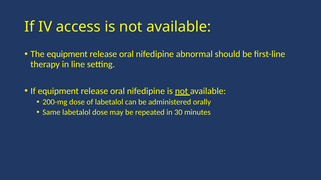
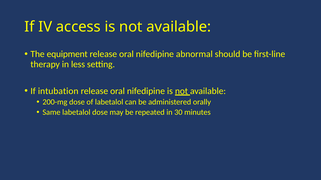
line: line -> less
If equipment: equipment -> intubation
